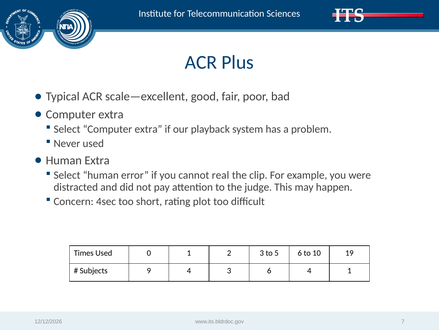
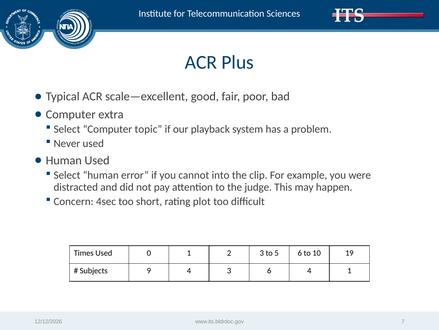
Select Computer extra: extra -> topic
Human Extra: Extra -> Used
real: real -> into
